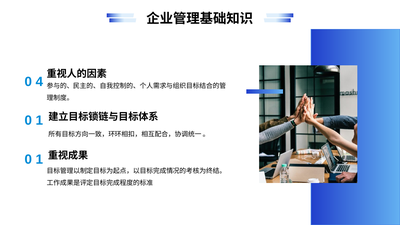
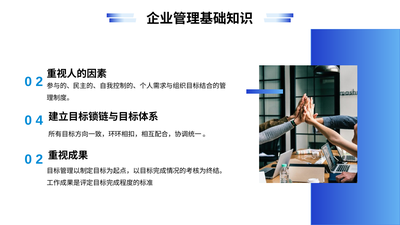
4 at (39, 82): 4 -> 2
1 at (39, 121): 1 -> 4
1 at (39, 159): 1 -> 2
